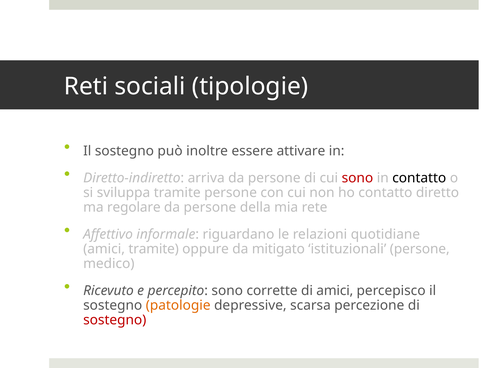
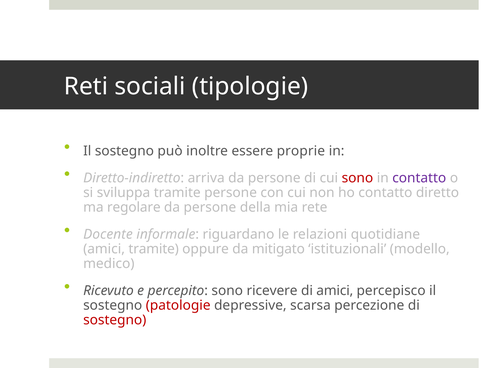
attivare: attivare -> proprie
contatto at (419, 178) colour: black -> purple
Affettivo: Affettivo -> Docente
istituzionali persone: persone -> modello
corrette: corrette -> ricevere
patologie colour: orange -> red
